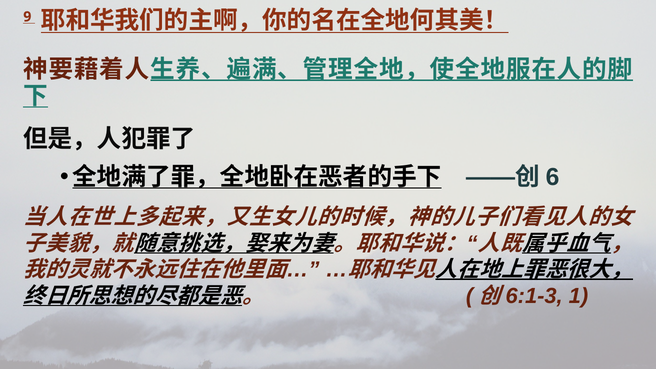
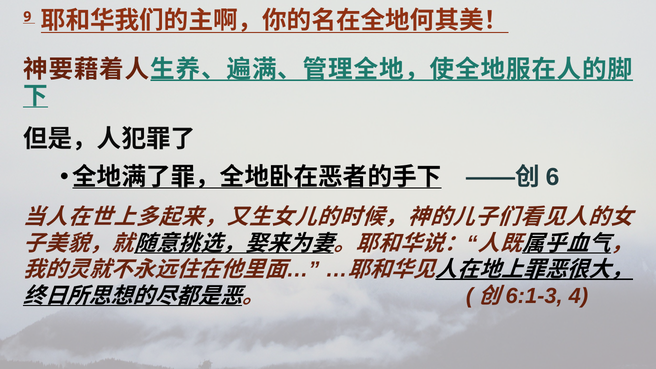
1: 1 -> 4
